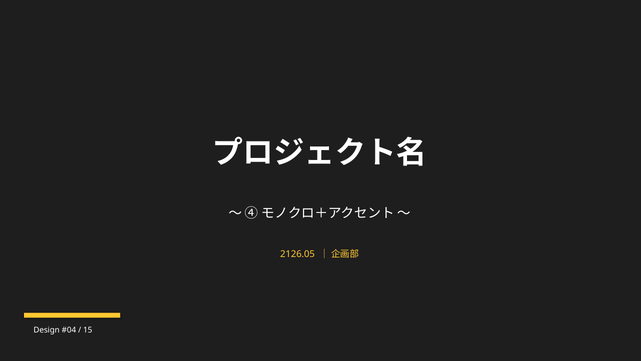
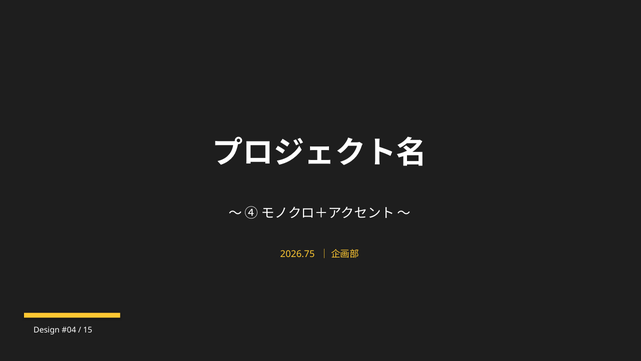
2126.05: 2126.05 -> 2026.75
